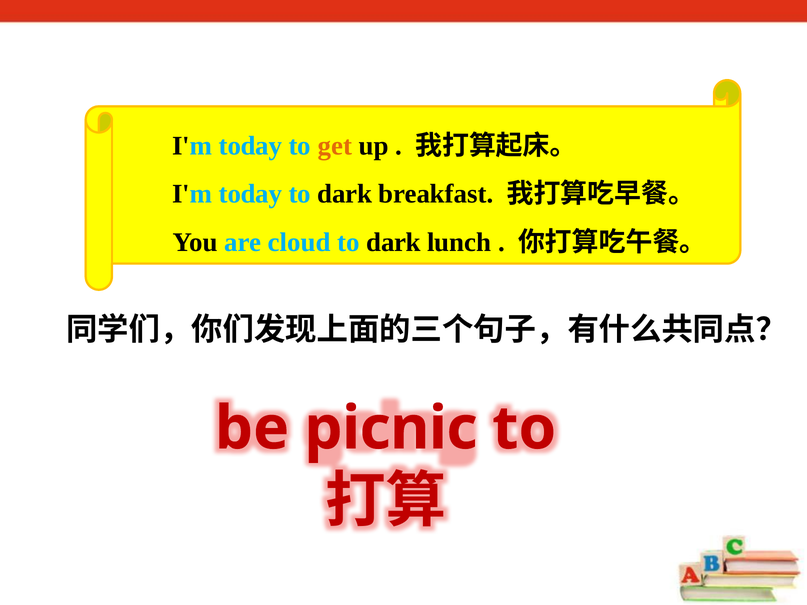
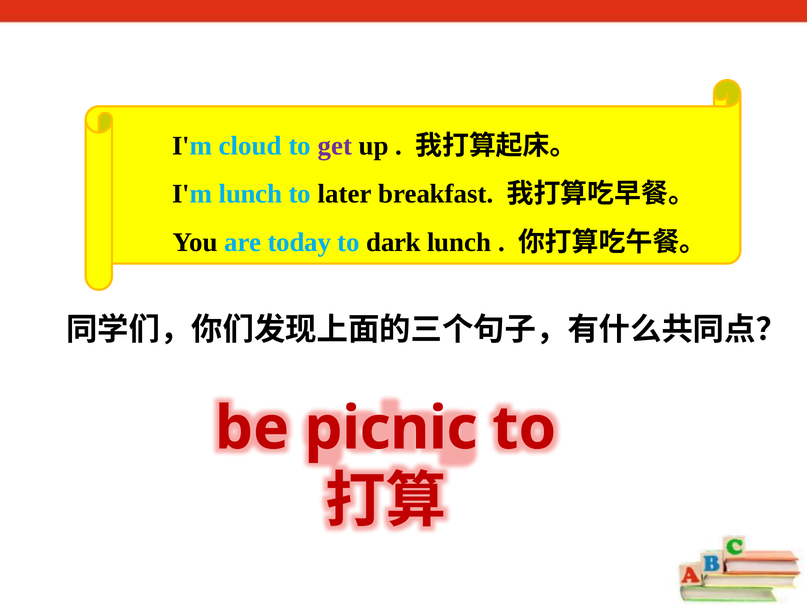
today at (251, 146): today -> cloud
get colour: orange -> purple
today at (251, 194): today -> lunch
dark at (345, 194): dark -> later
cloud: cloud -> today
